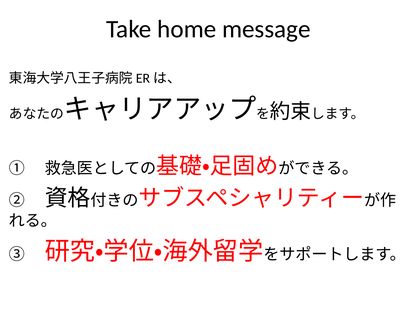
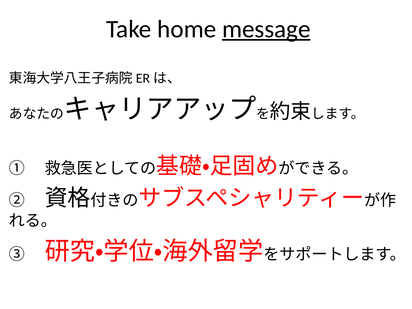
message underline: none -> present
